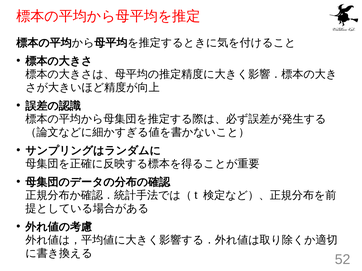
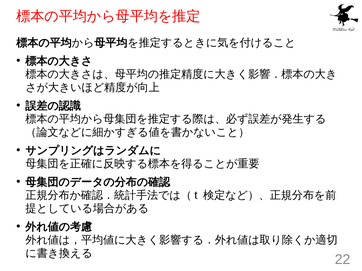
52: 52 -> 22
